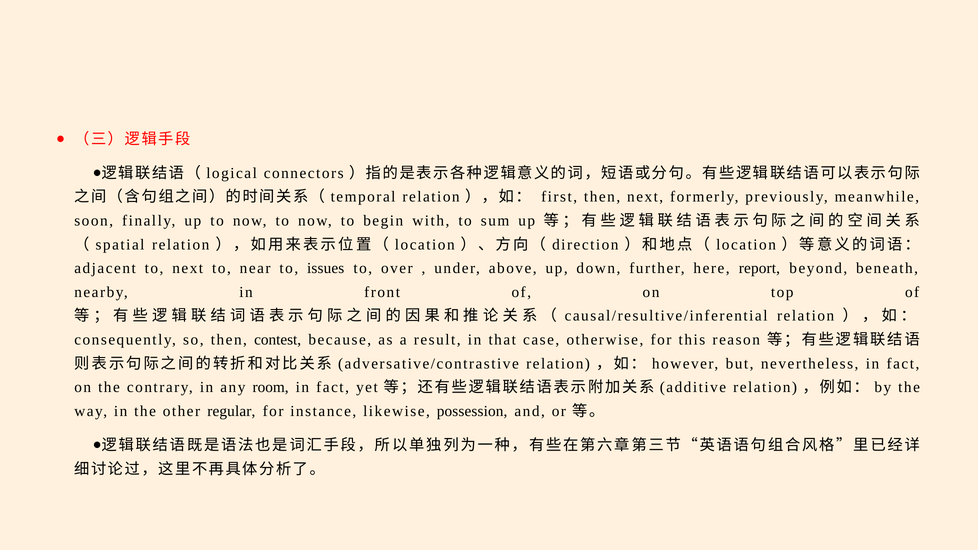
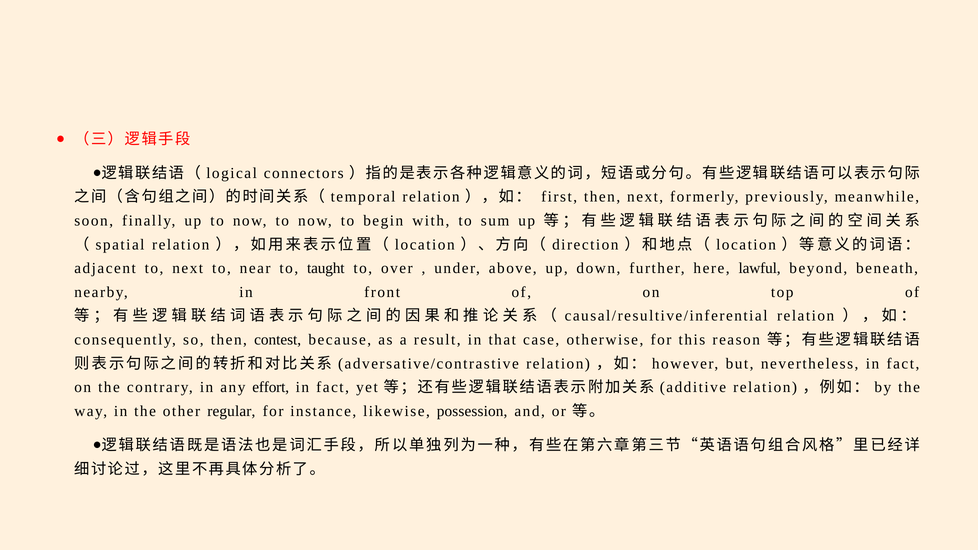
issues: issues -> taught
report: report -> lawful
room: room -> effort
